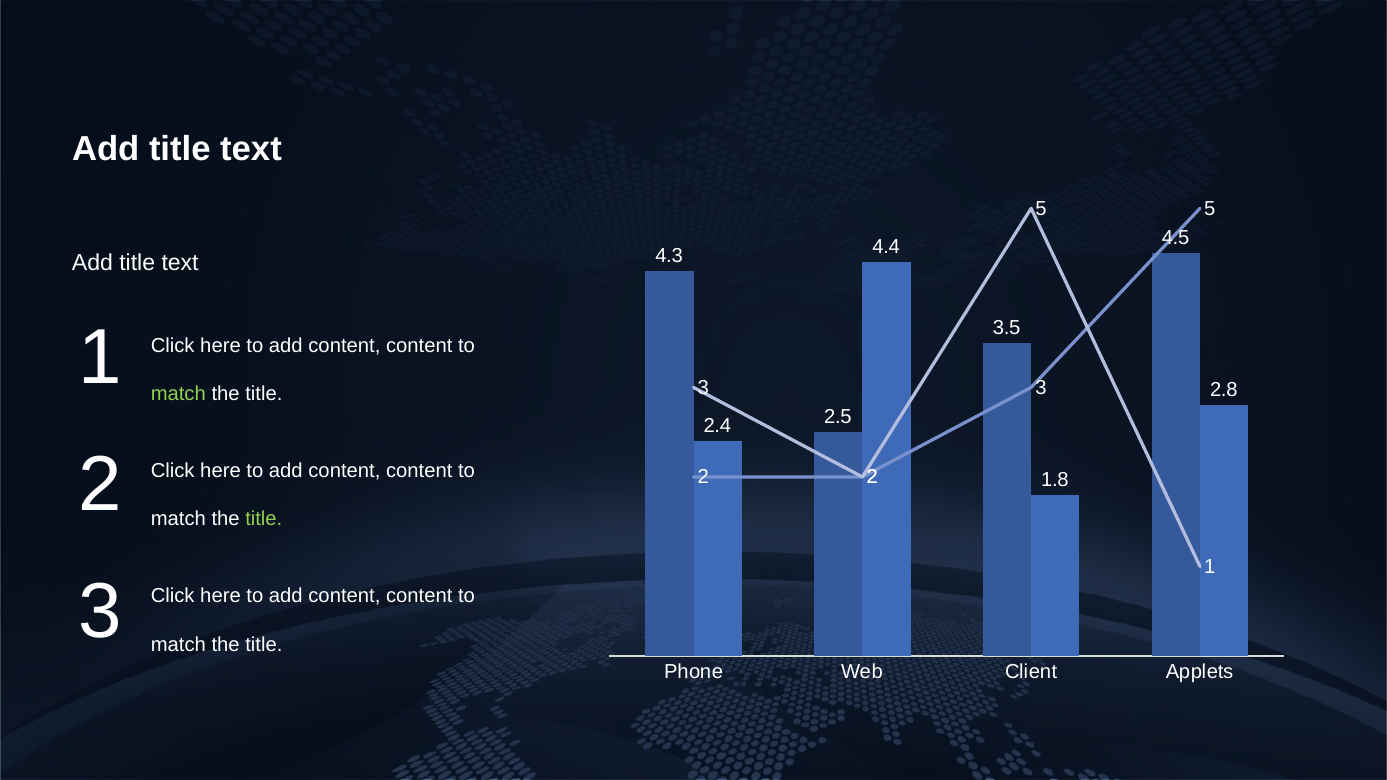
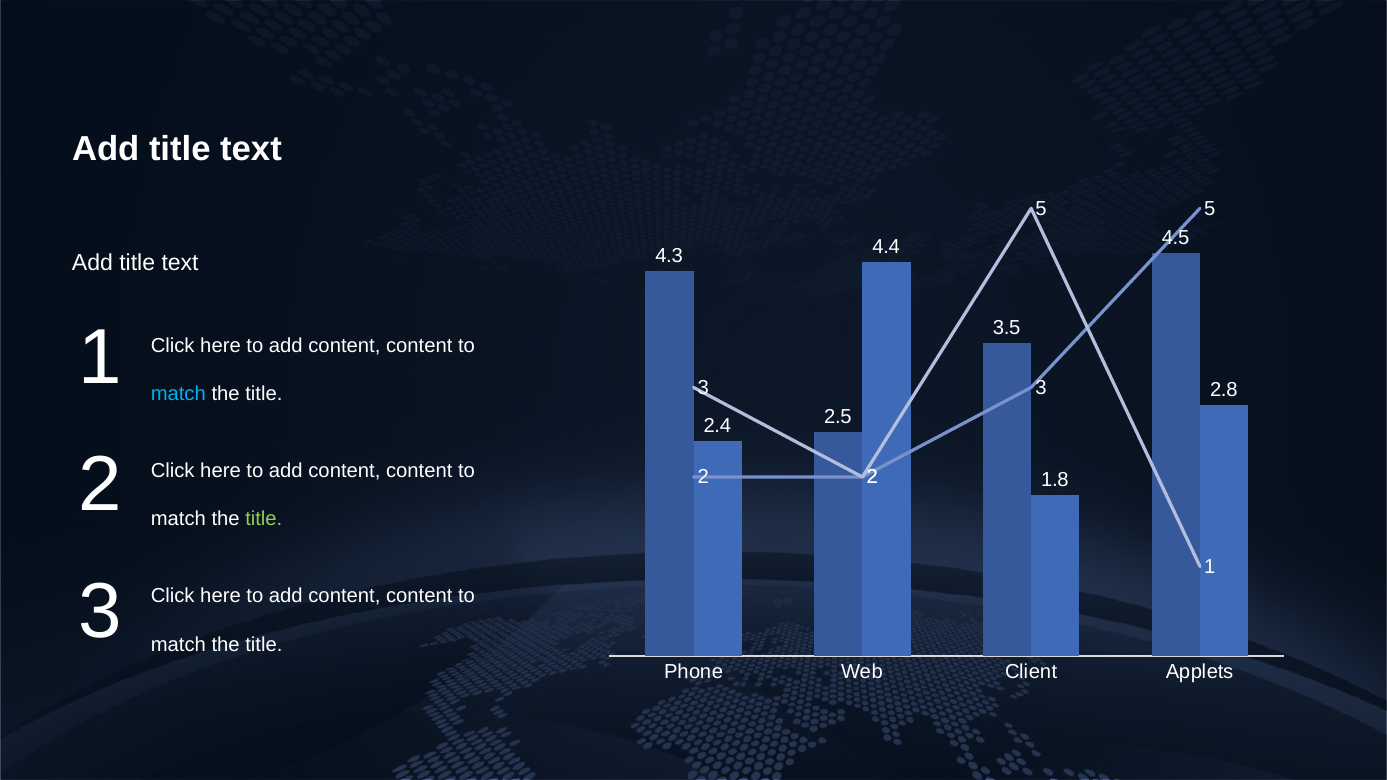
match at (178, 394) colour: light green -> light blue
